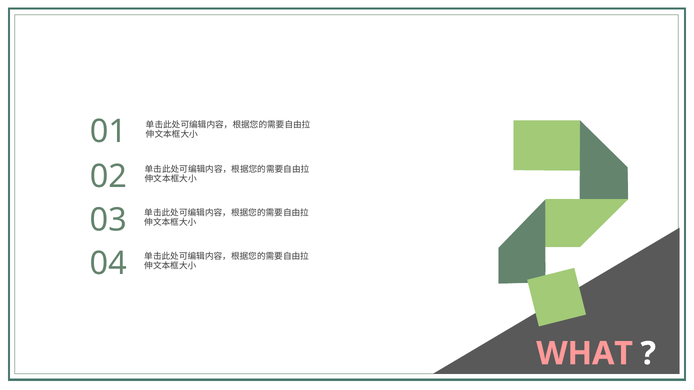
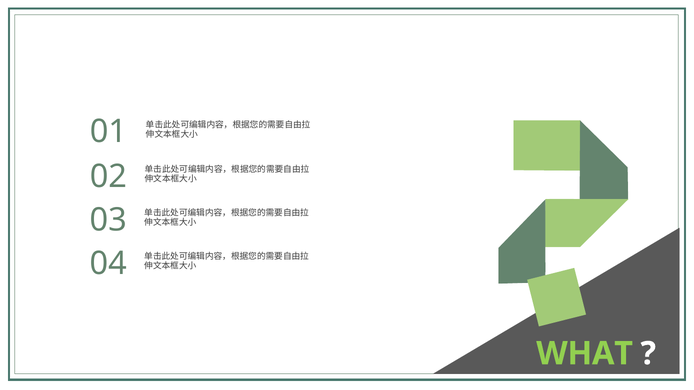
WHAT colour: pink -> light green
